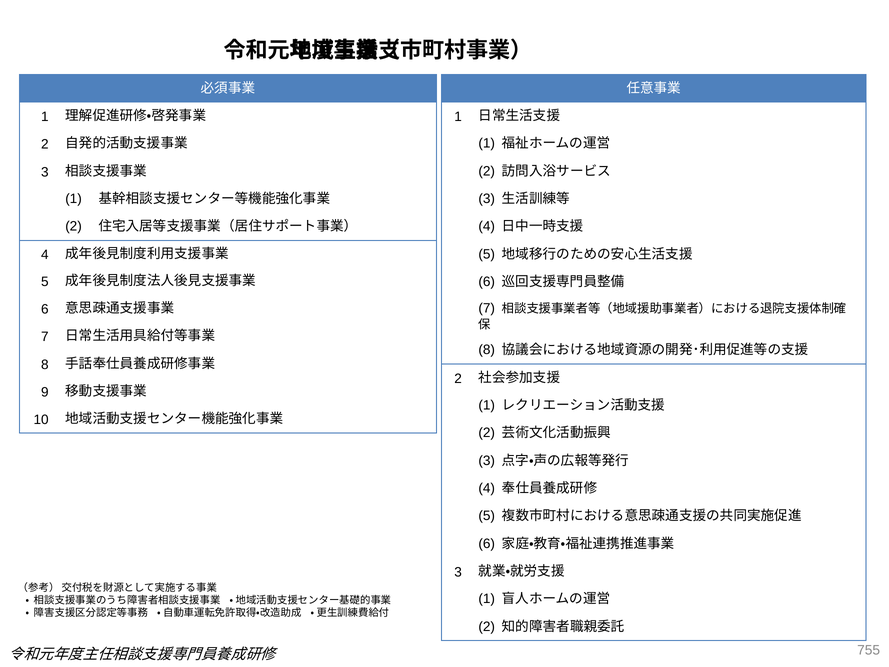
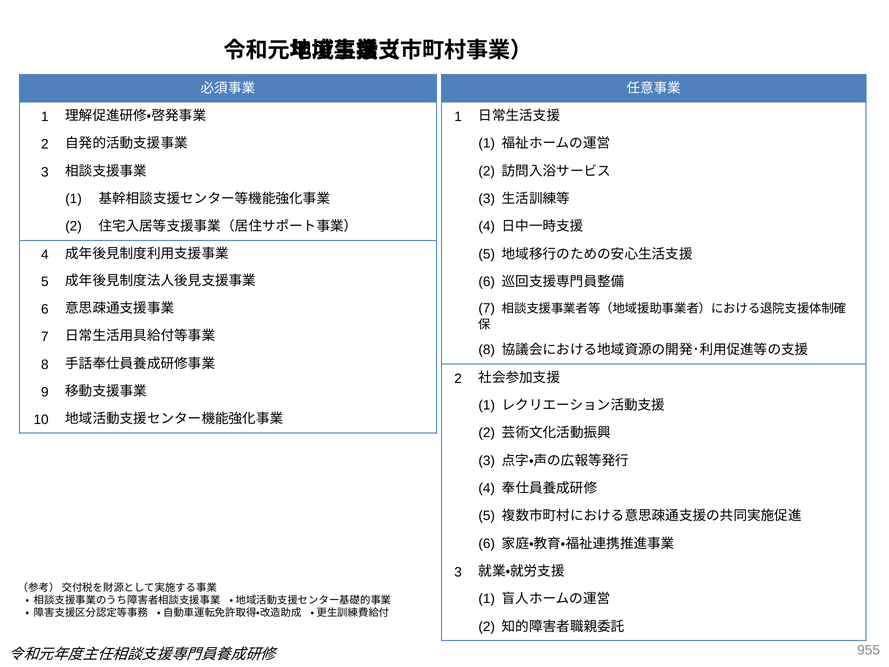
755: 755 -> 955
